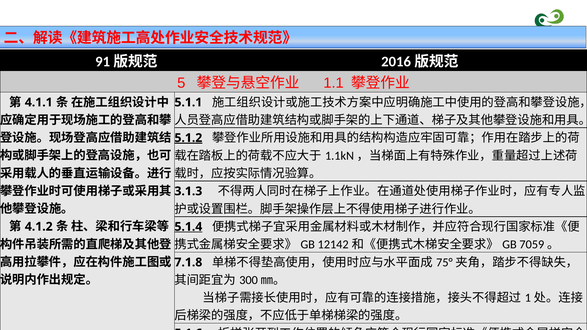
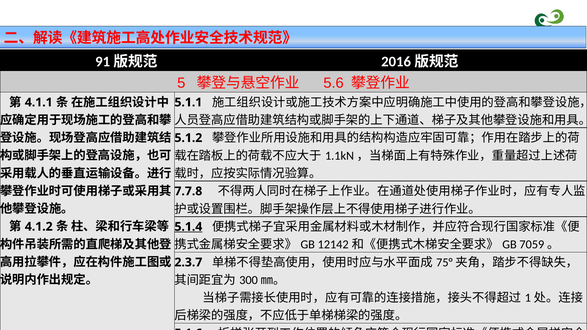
1.1: 1.1 -> 5.6
5.1.2 underline: present -> none
3.1.3: 3.1.3 -> 7.7.8
7.1.8: 7.1.8 -> 2.3.7
